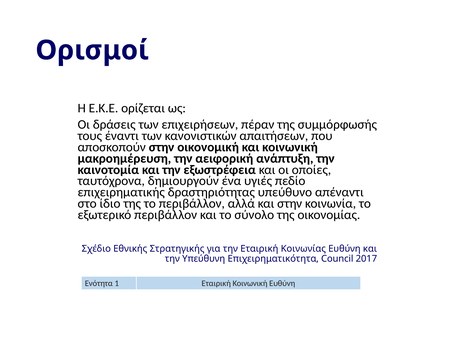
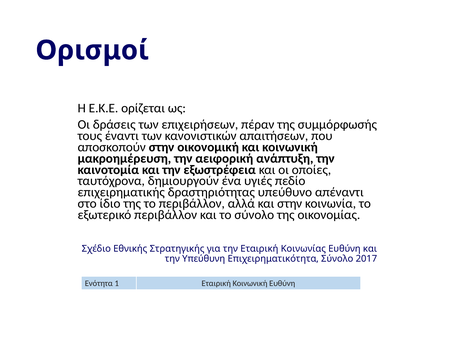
Επιχειρηματικότητα Council: Council -> Σύνολο
